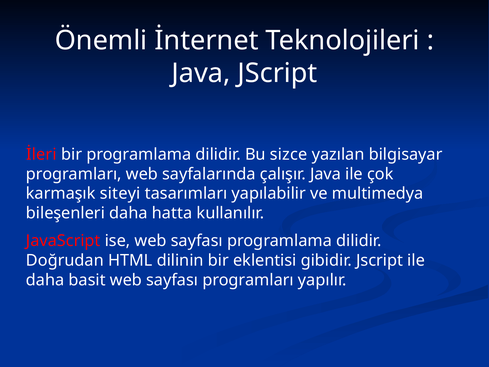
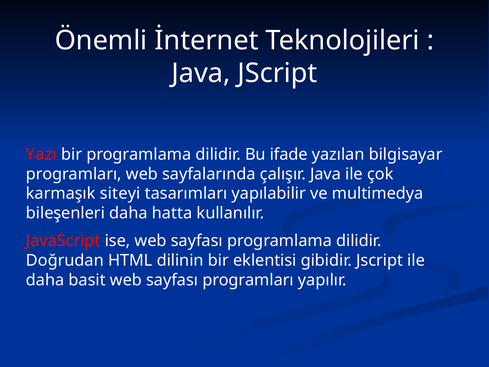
İleri: İleri -> Yazı
sizce: sizce -> ifade
